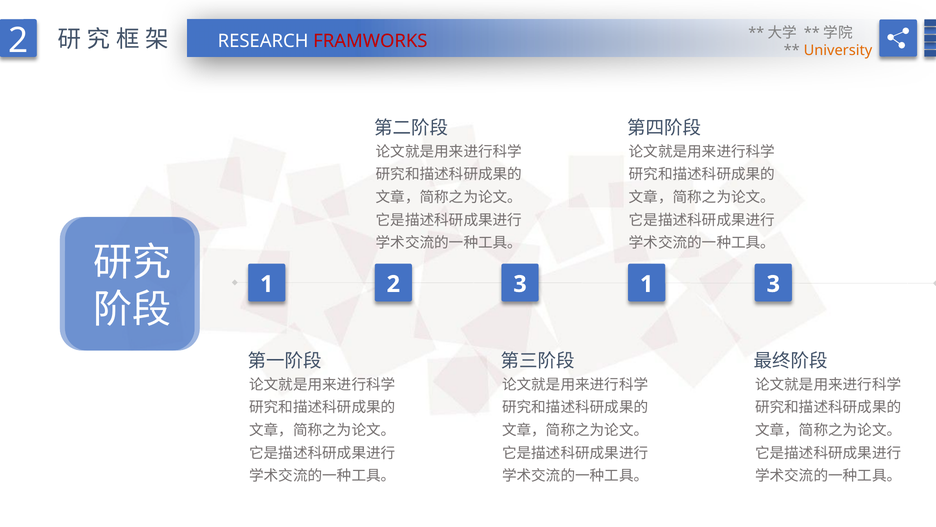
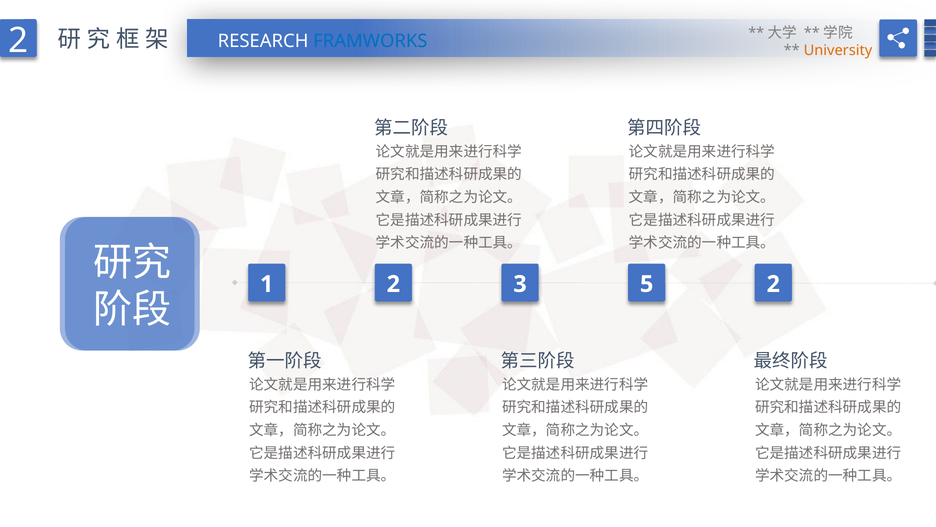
FRAMWORKS colour: red -> blue
1 1: 1 -> 5
2 3: 3 -> 2
